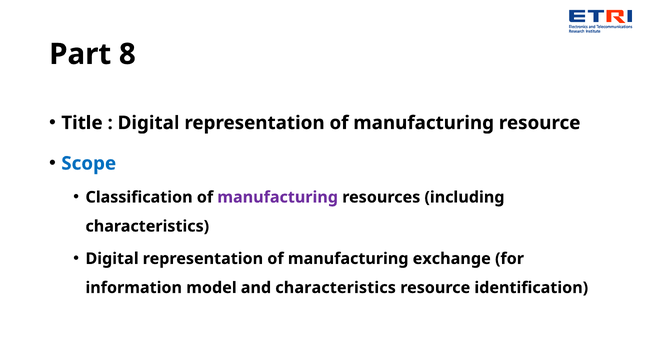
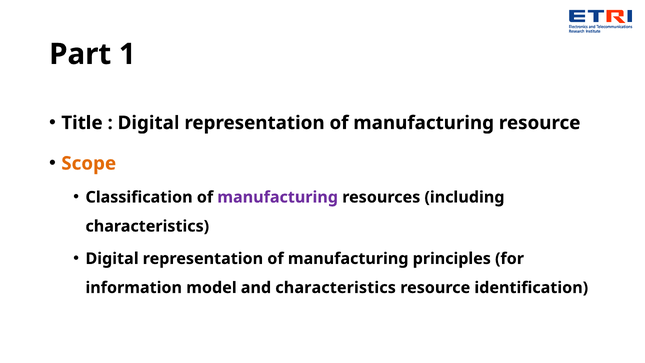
8: 8 -> 1
Scope colour: blue -> orange
exchange: exchange -> principles
